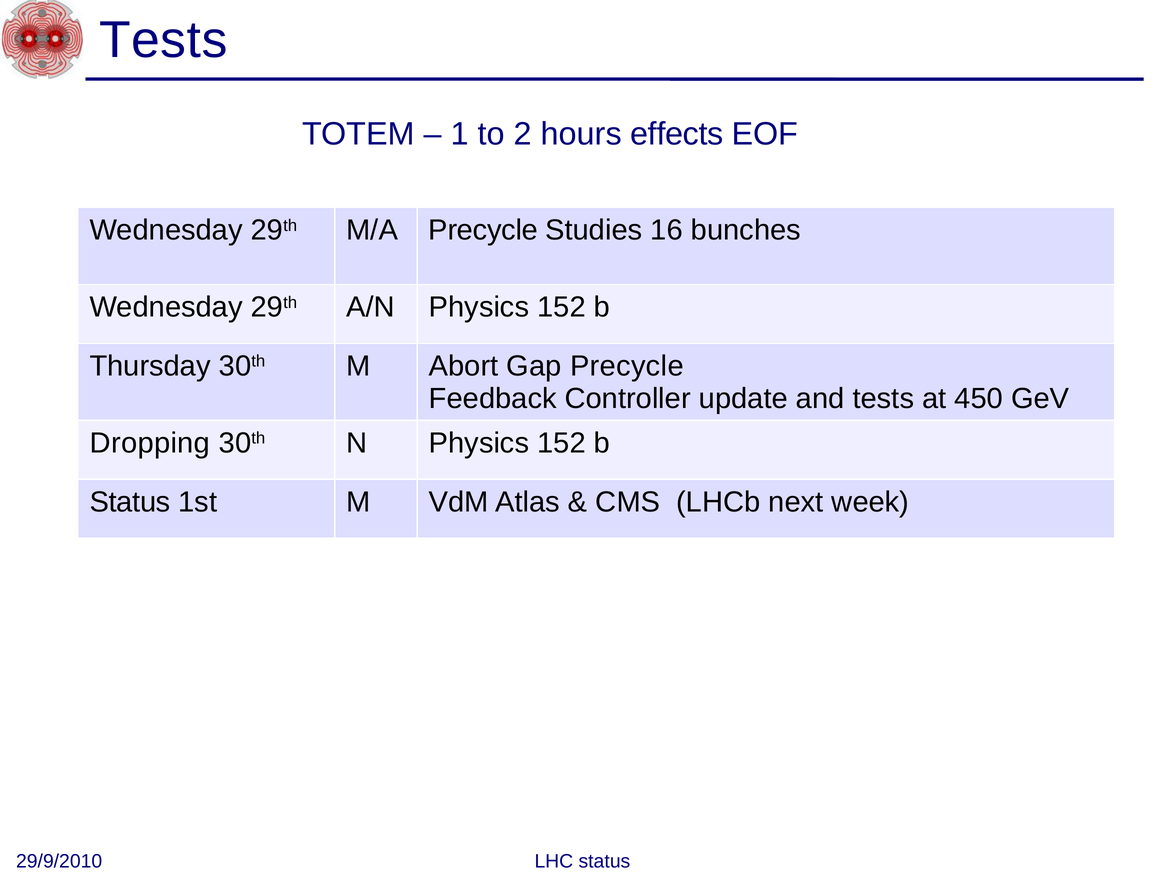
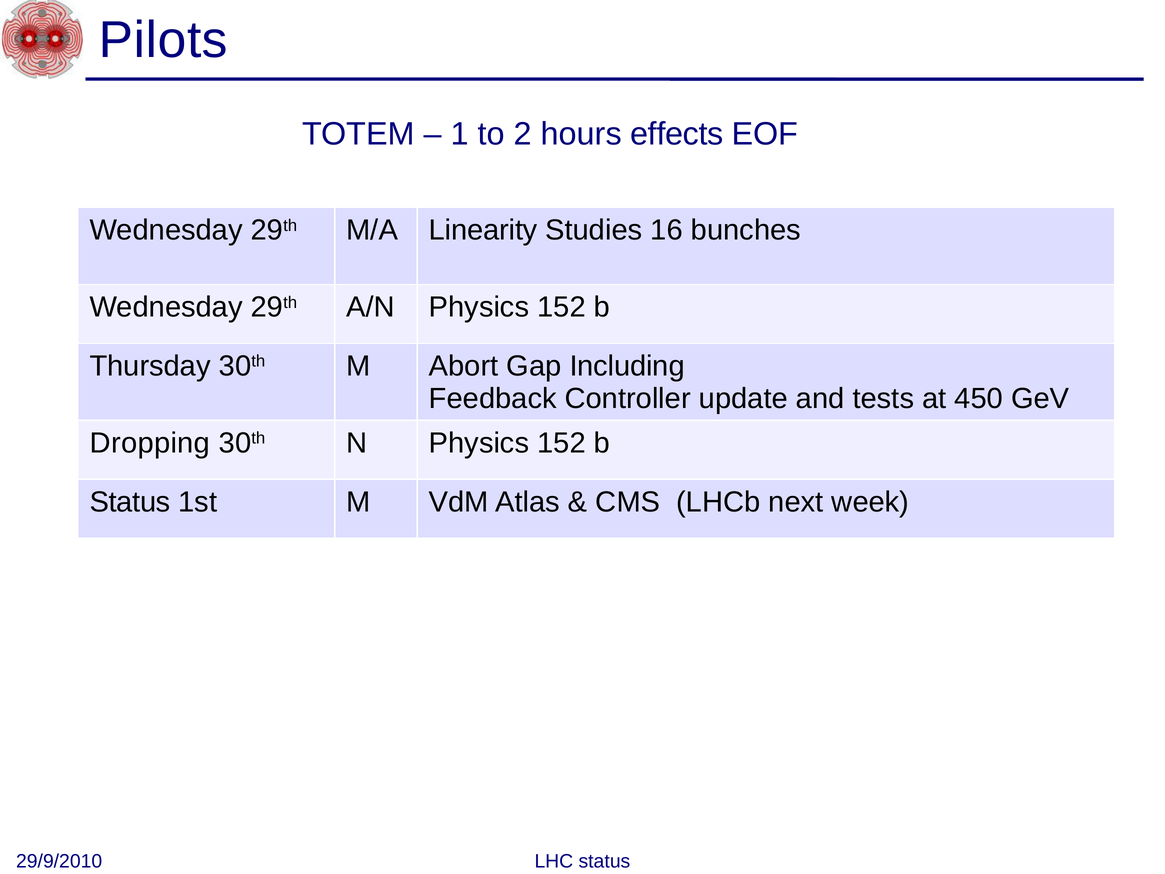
Tests at (163, 40): Tests -> Pilots
M/A Precycle: Precycle -> Linearity
Gap Precycle: Precycle -> Including
